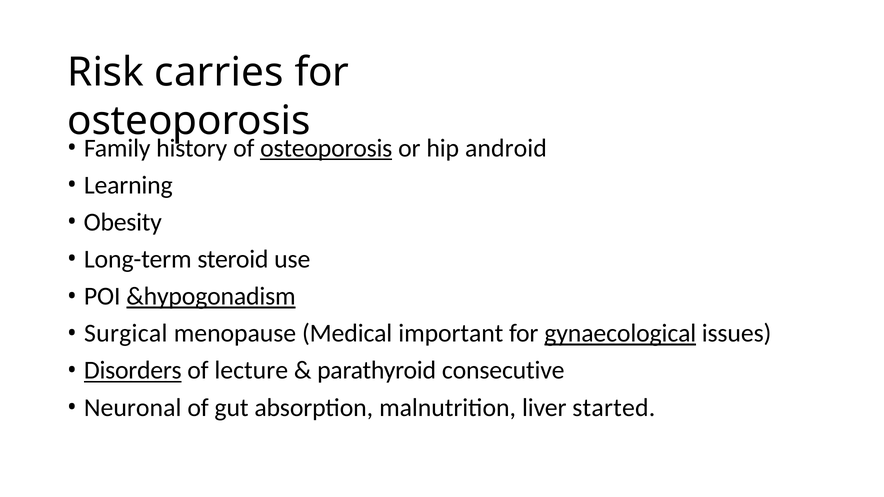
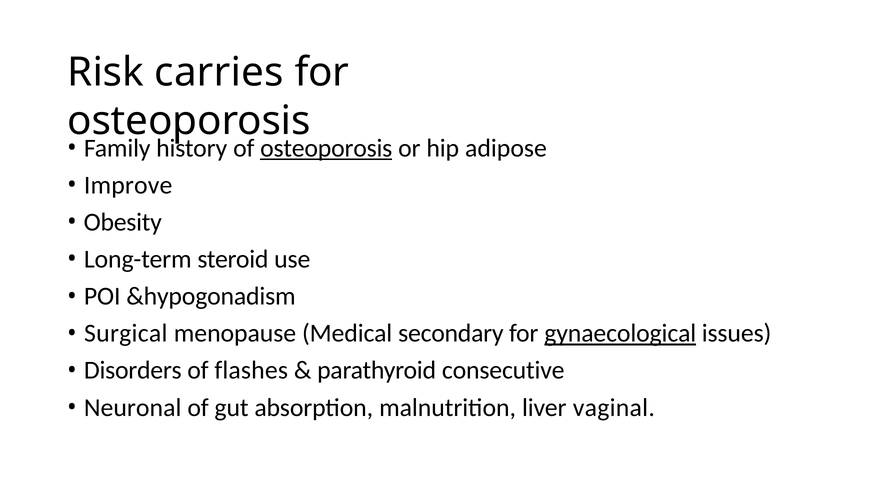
android: android -> adipose
Learning: Learning -> Improve
&hypogonadism underline: present -> none
important: important -> secondary
Disorders underline: present -> none
lecture: lecture -> flashes
started: started -> vaginal
